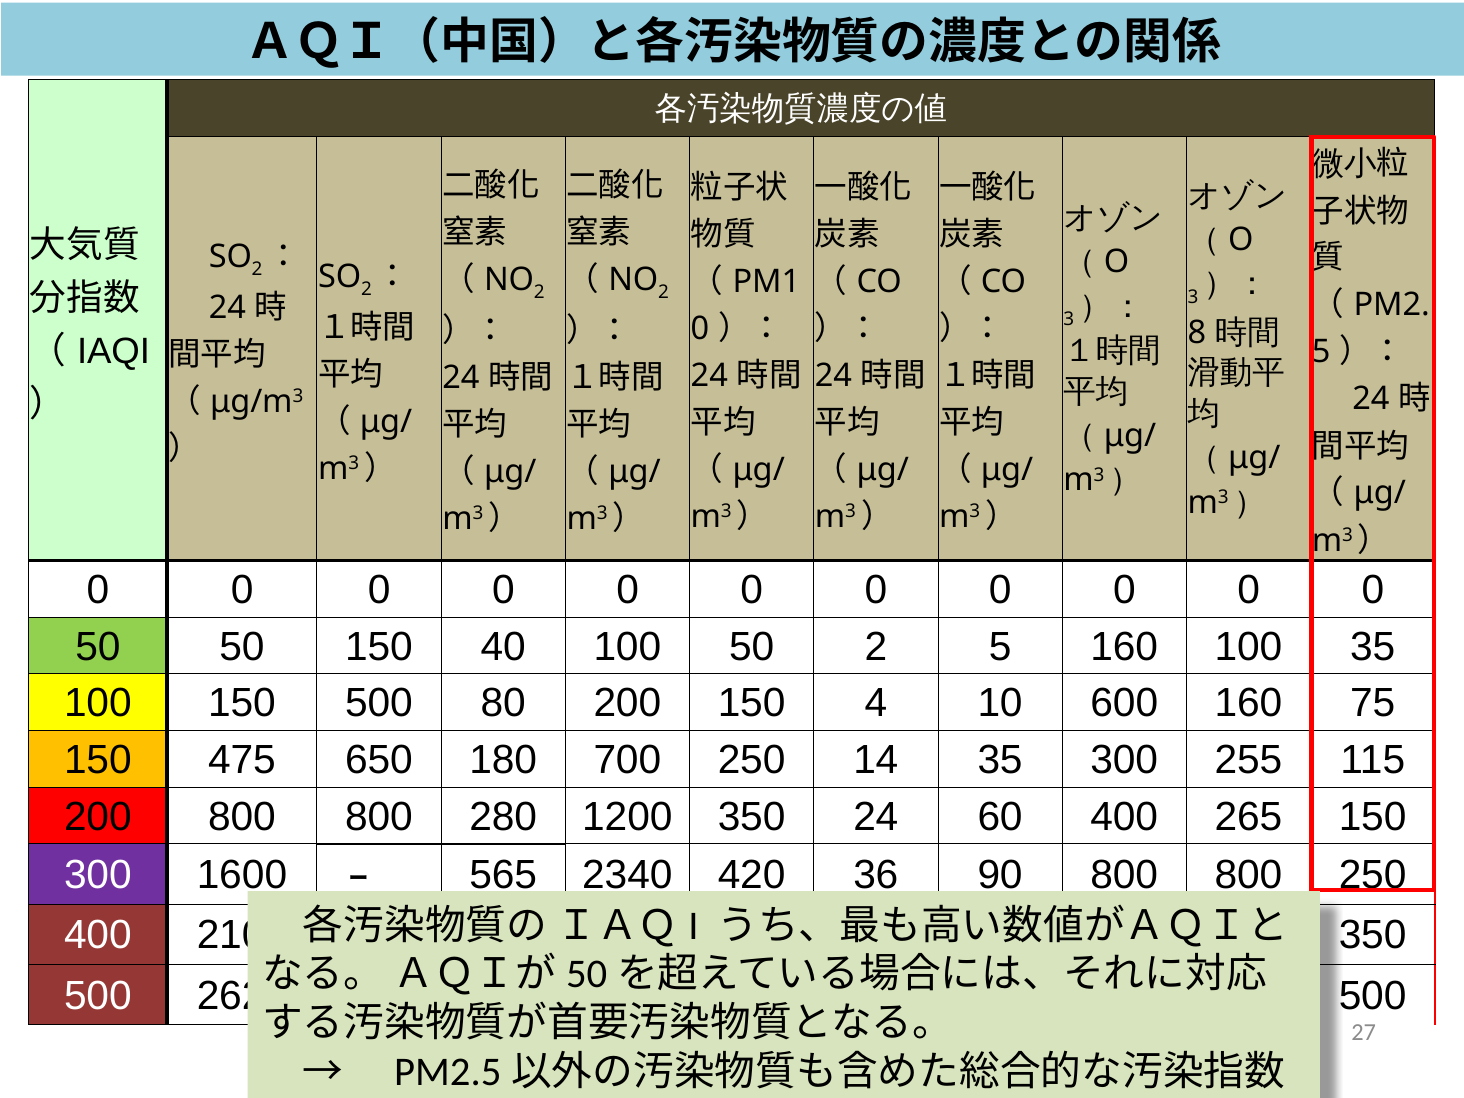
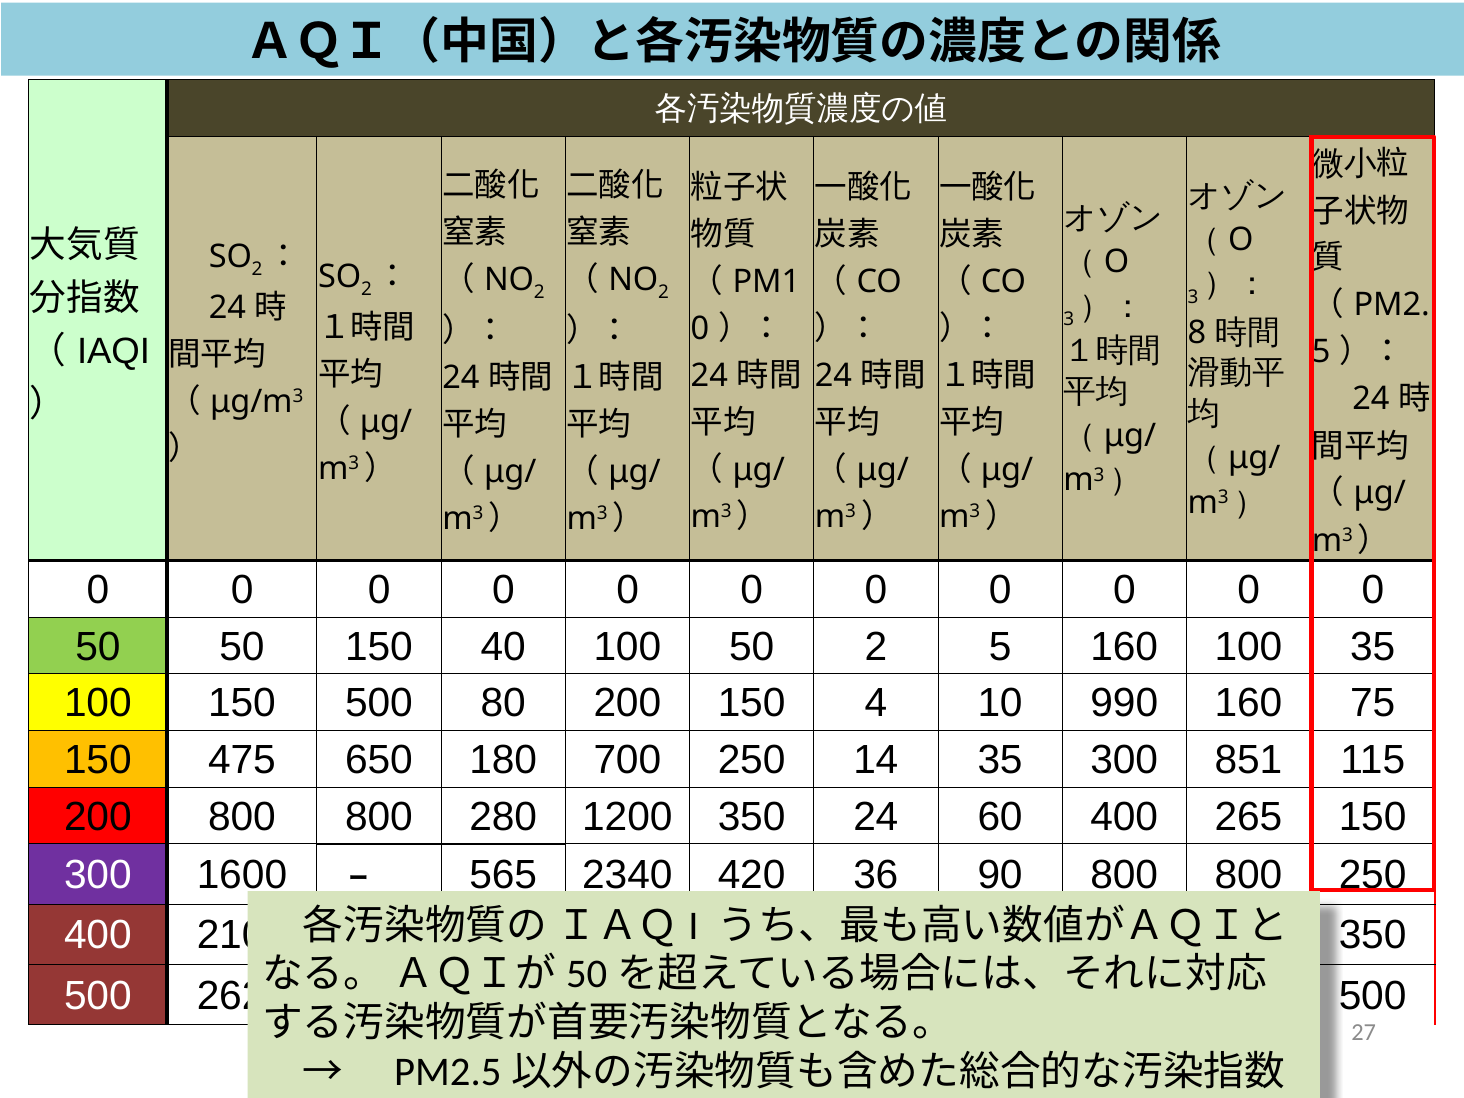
10 600: 600 -> 990
255: 255 -> 851
